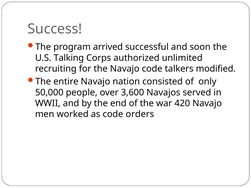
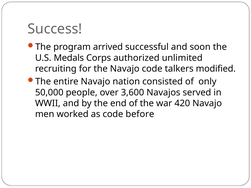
Talking: Talking -> Medals
orders: orders -> before
